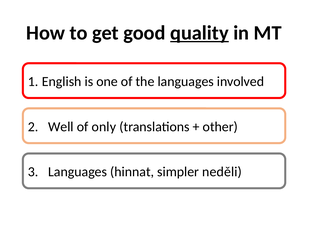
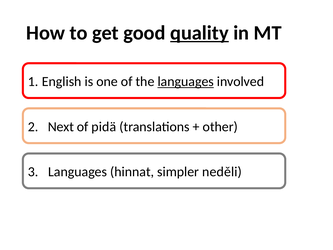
languages at (186, 82) underline: none -> present
Well: Well -> Next
only: only -> pidä
